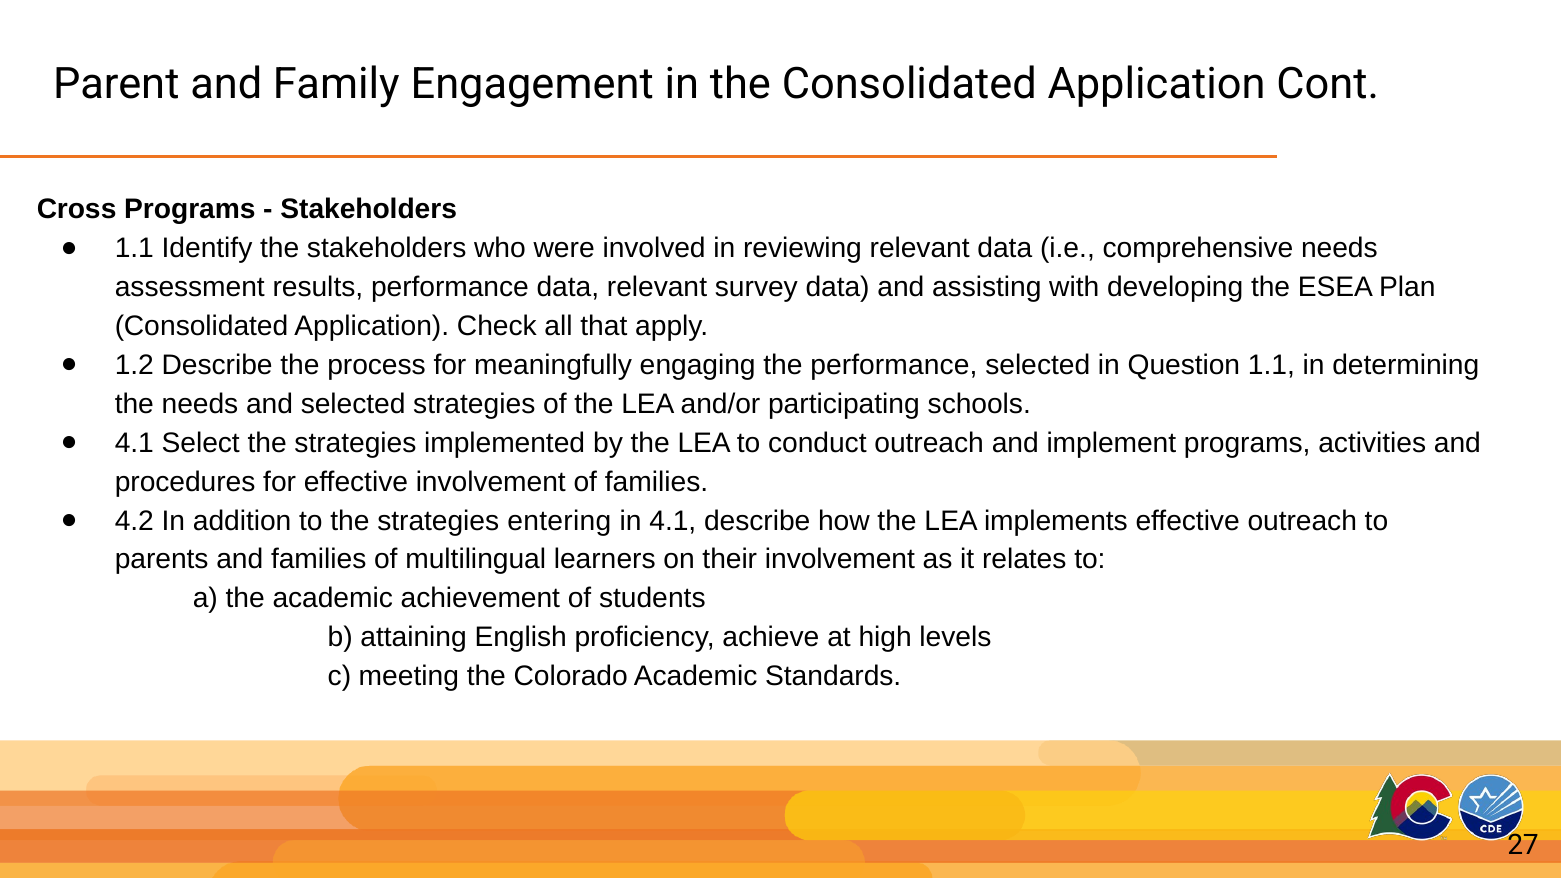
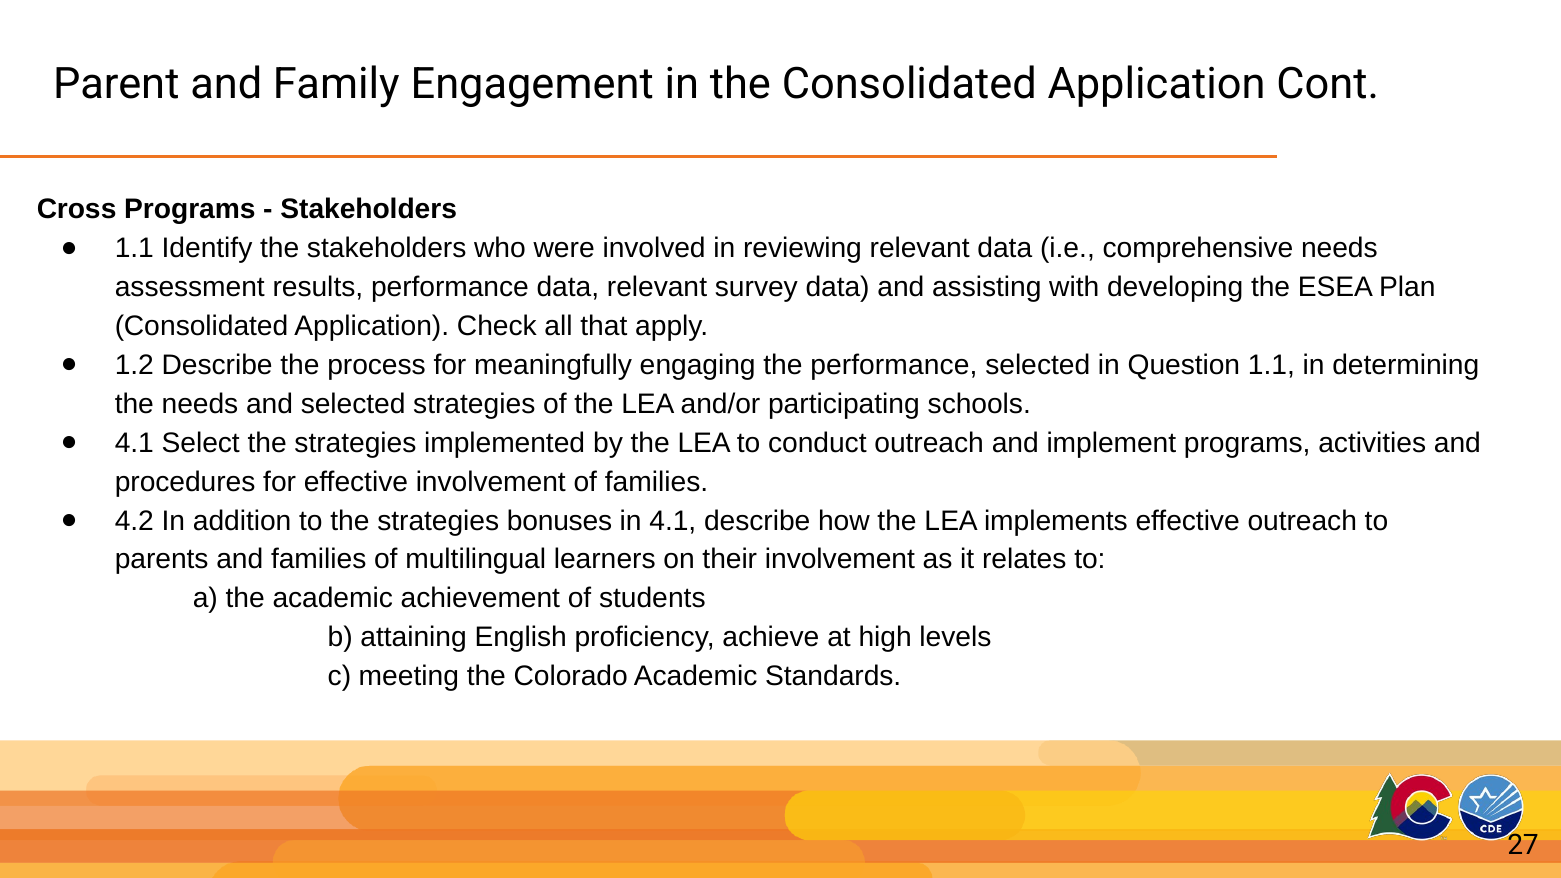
entering: entering -> bonuses
